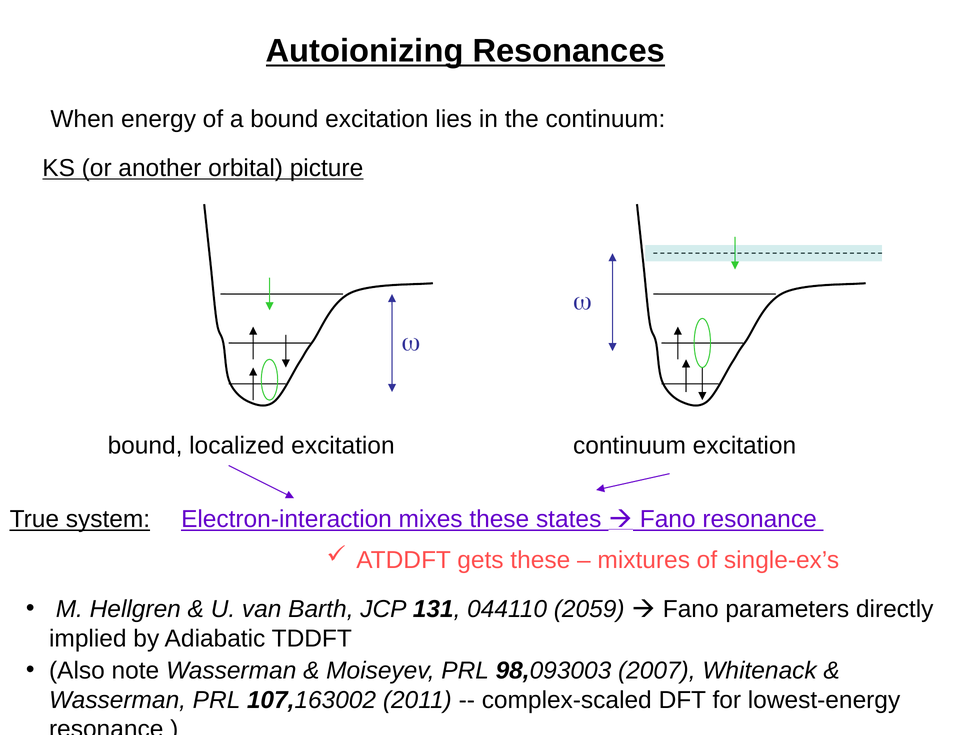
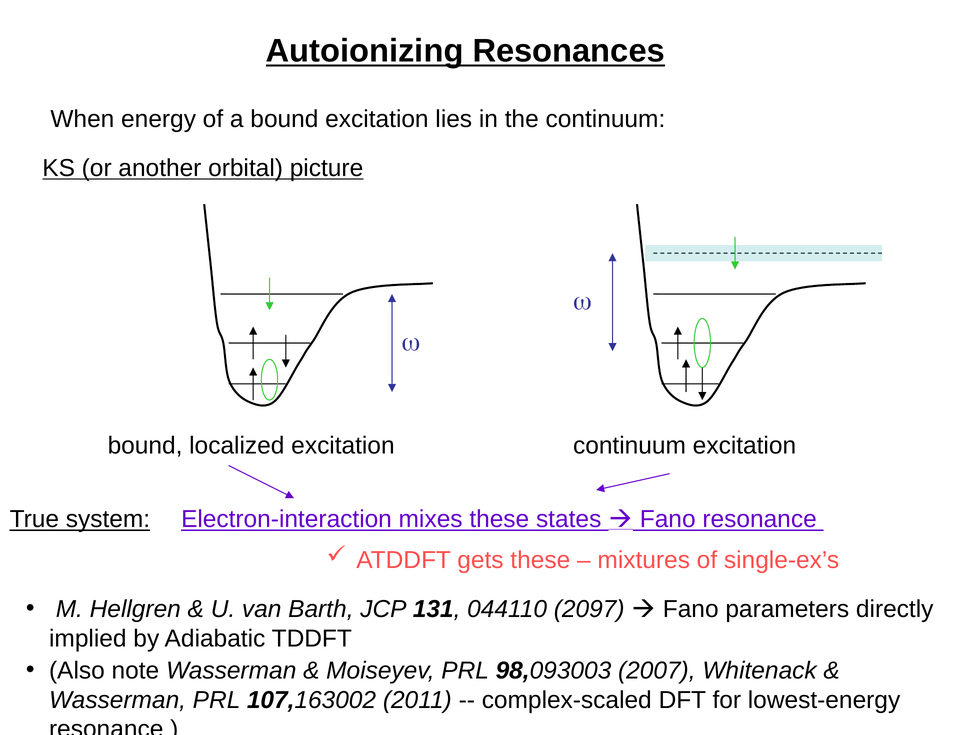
2059: 2059 -> 2097
